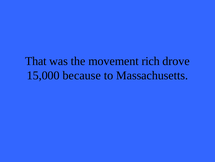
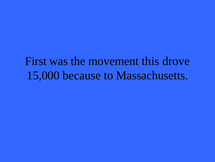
That: That -> First
rich: rich -> this
